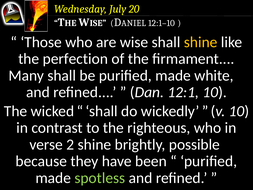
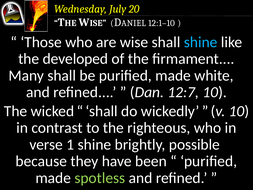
shine at (201, 42) colour: yellow -> light blue
perfection: perfection -> developed
12:1: 12:1 -> 12:7
2: 2 -> 1
